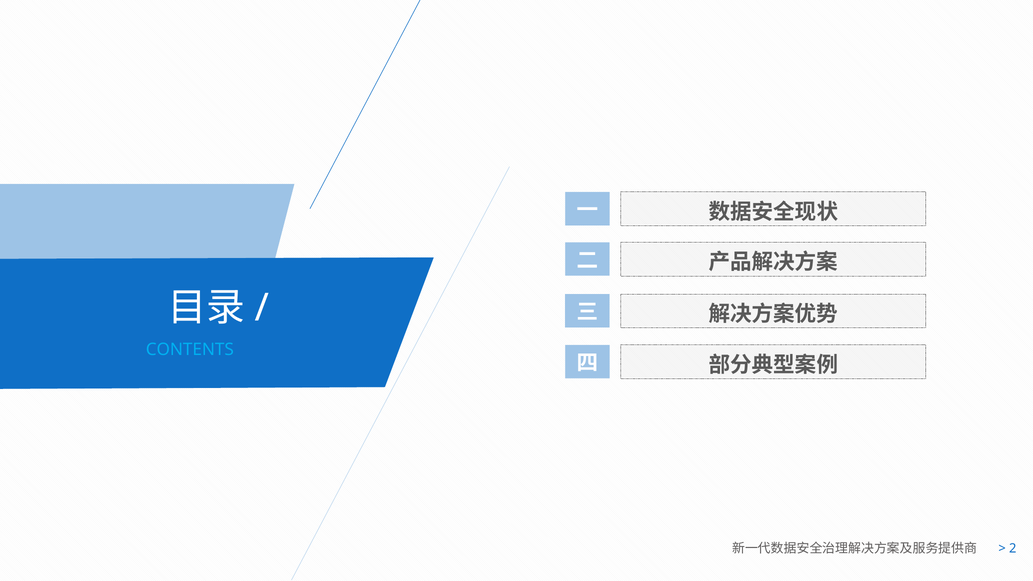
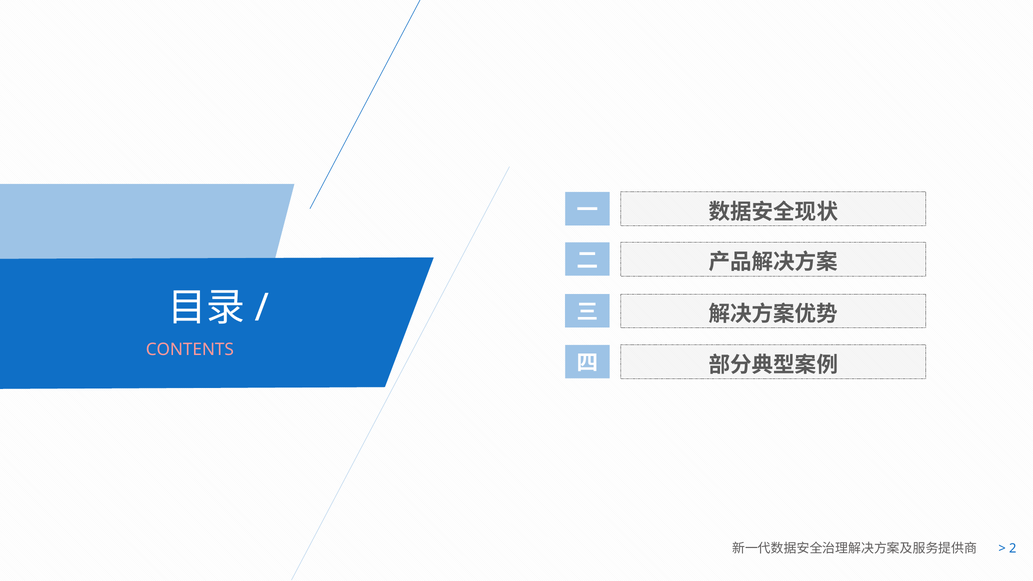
CONTENTS colour: light blue -> pink
